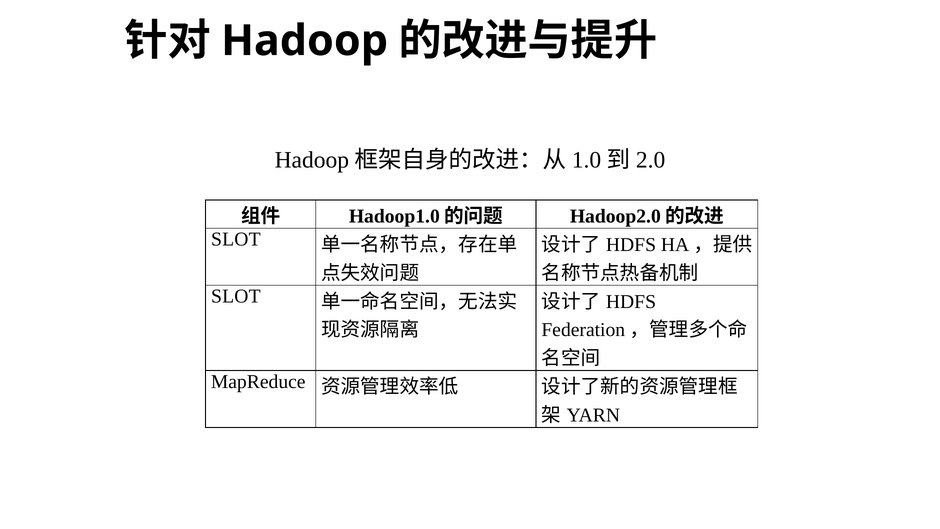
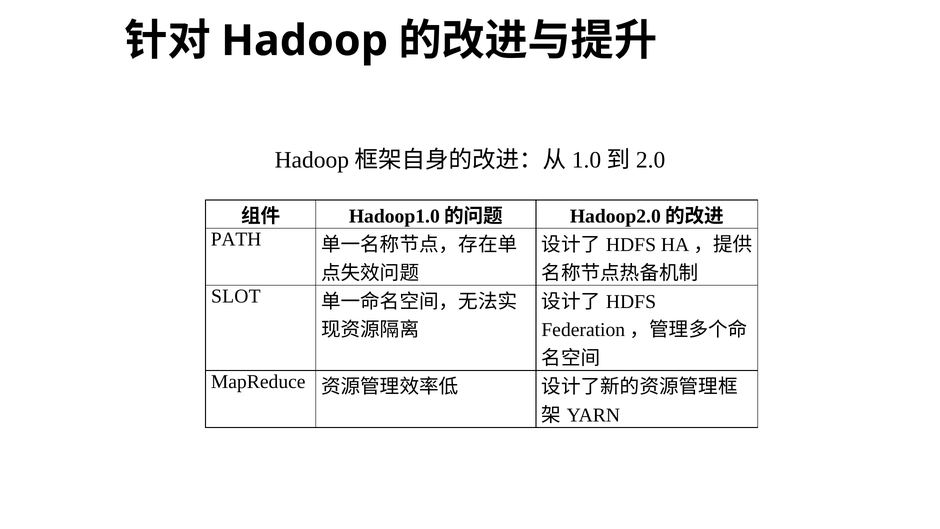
SLOT at (236, 239): SLOT -> PATH
